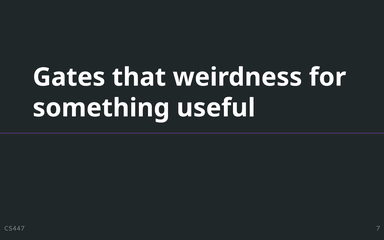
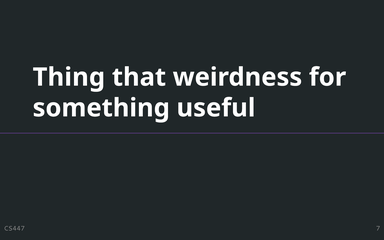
Gates: Gates -> Thing
